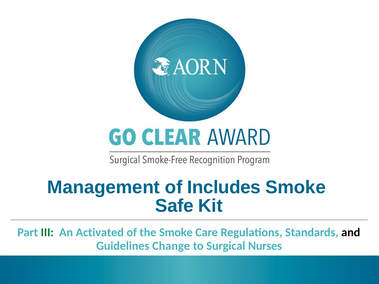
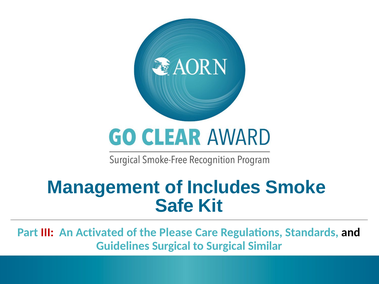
III colour: green -> red
the Smoke: Smoke -> Please
Guidelines Change: Change -> Surgical
Nurses: Nurses -> Similar
